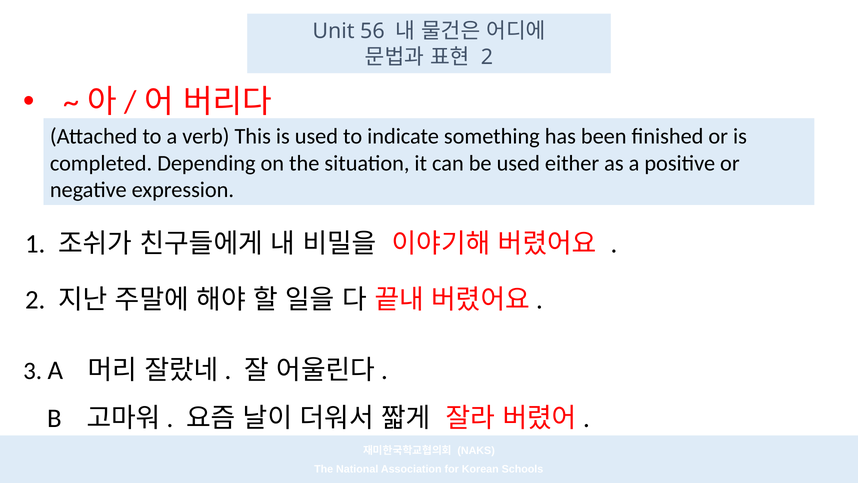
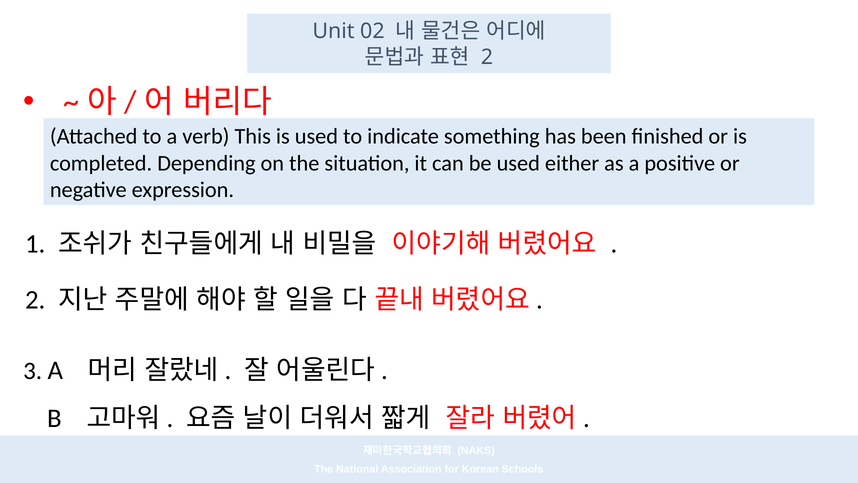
56: 56 -> 02
